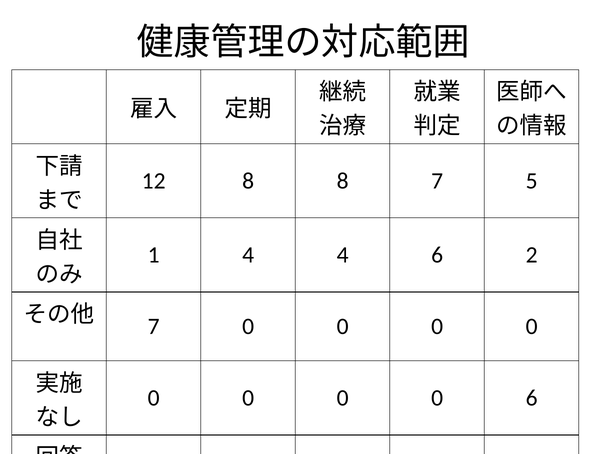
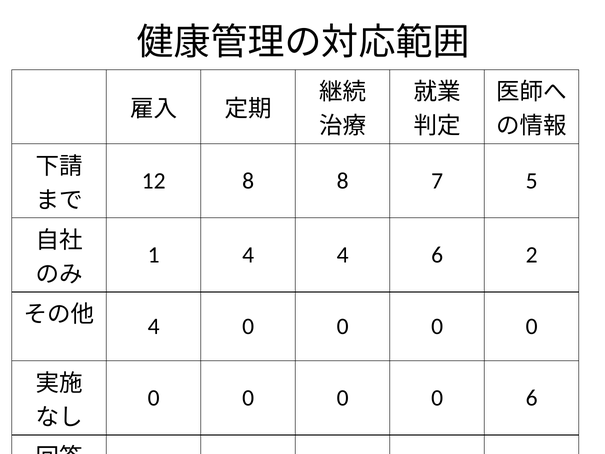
7 at (154, 326): 7 -> 4
